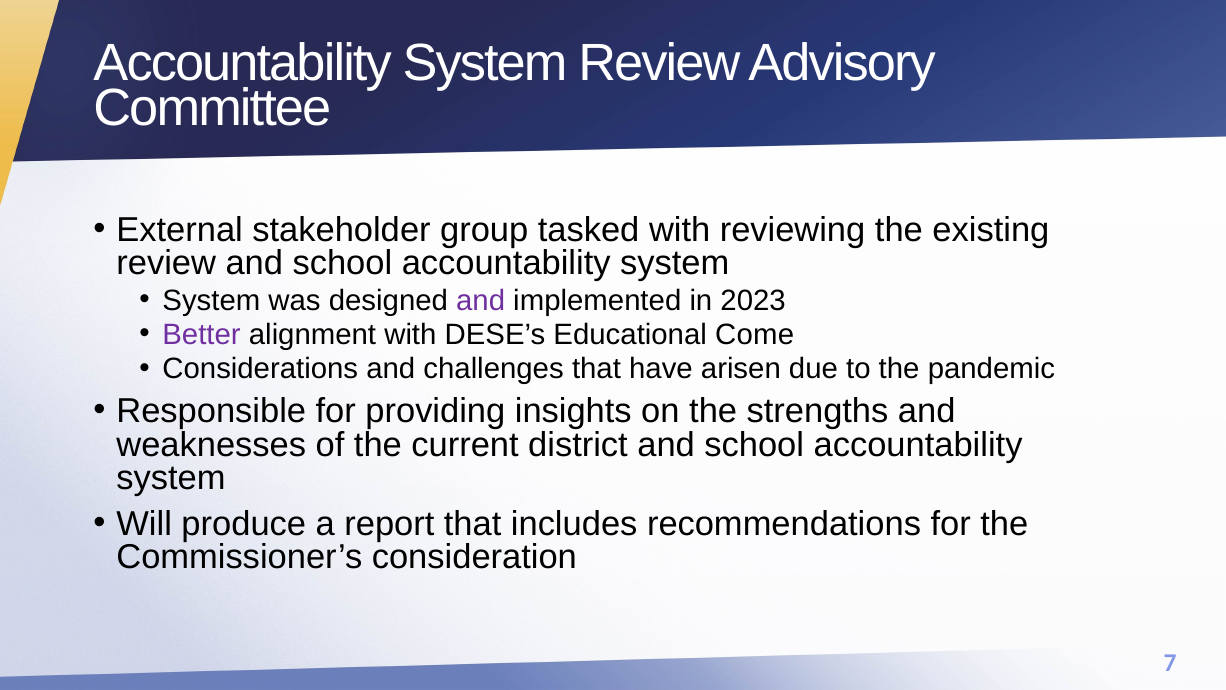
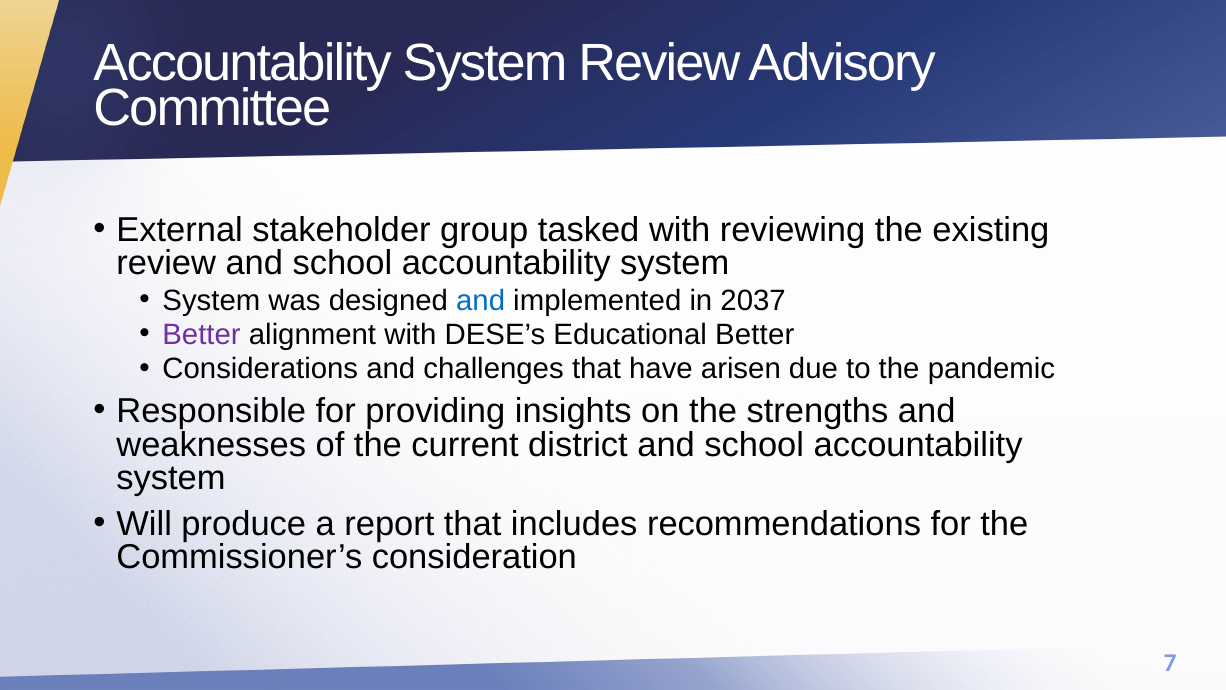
and at (481, 300) colour: purple -> blue
2023: 2023 -> 2037
Educational Come: Come -> Better
